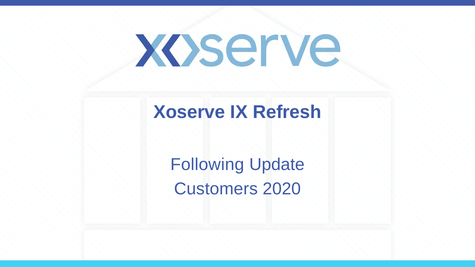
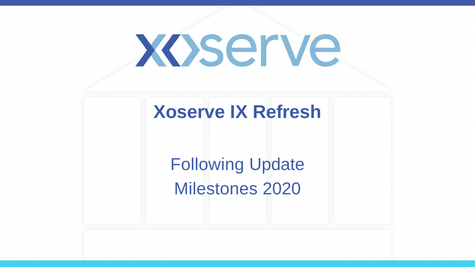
Customers: Customers -> Milestones
